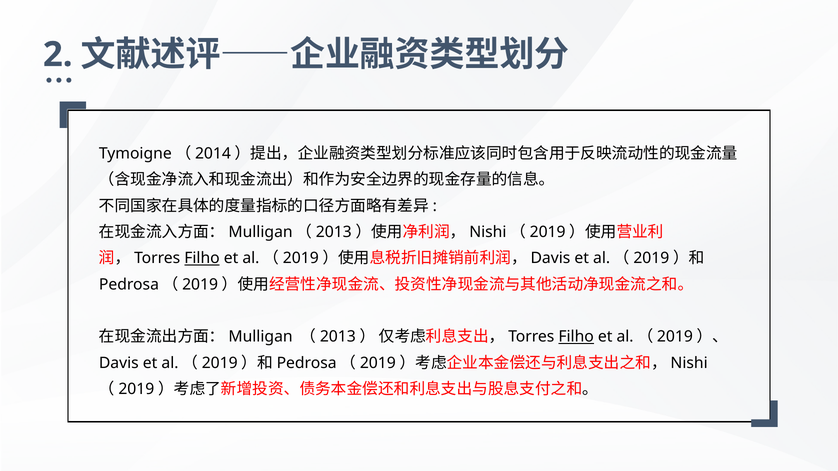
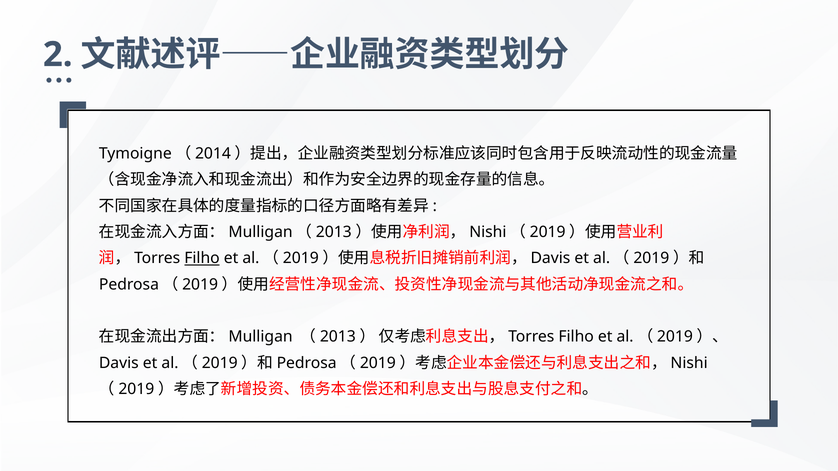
Filho at (576, 337) underline: present -> none
